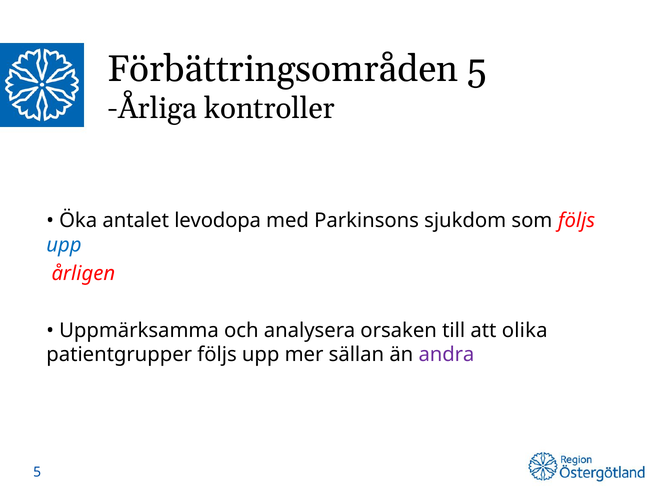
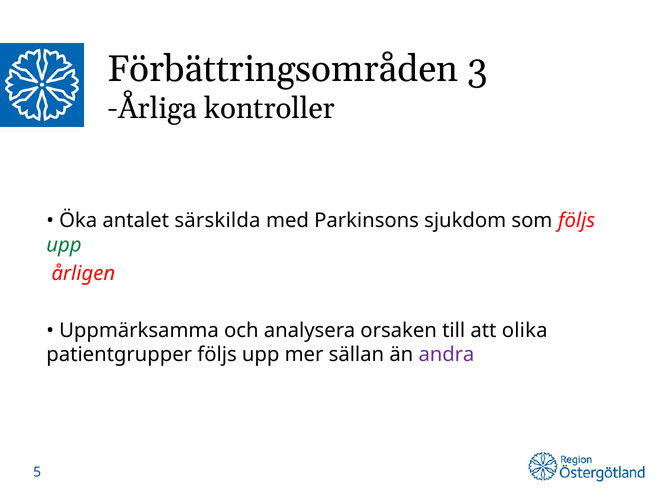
Förbättringsområden 5: 5 -> 3
levodopa: levodopa -> särskilda
upp at (64, 245) colour: blue -> green
